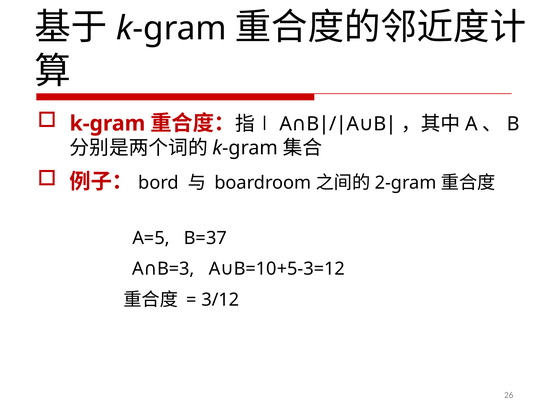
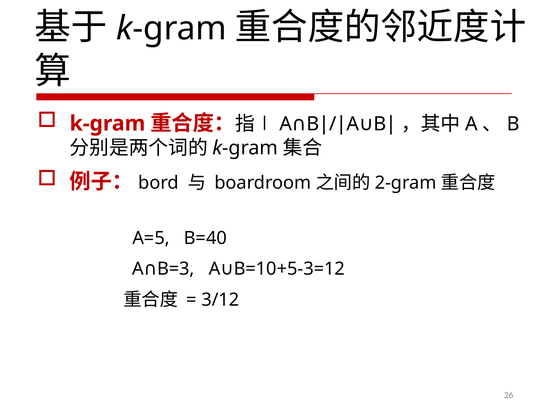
B=37: B=37 -> B=40
